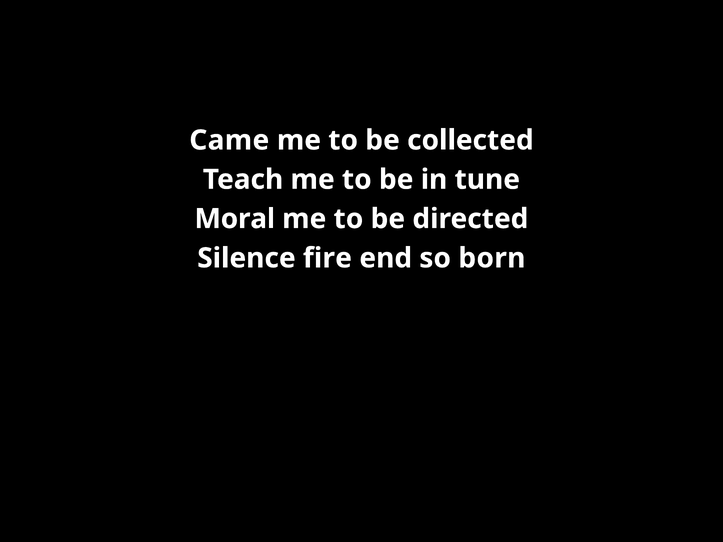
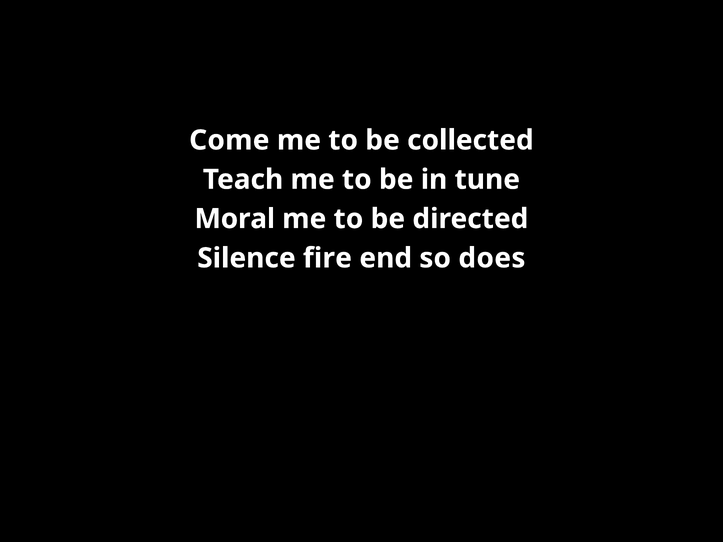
Came: Came -> Come
born: born -> does
